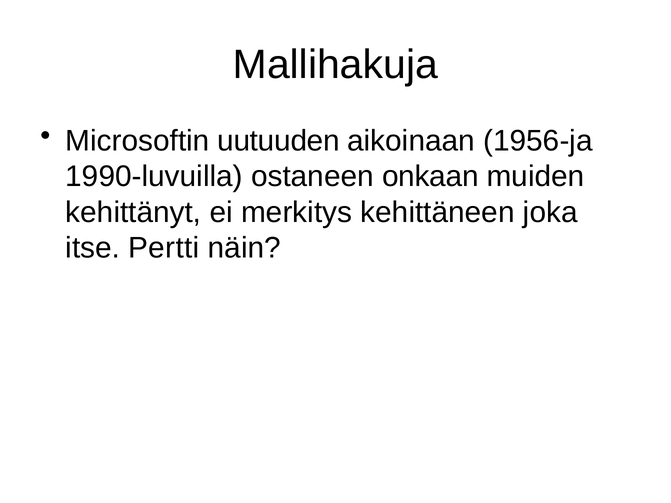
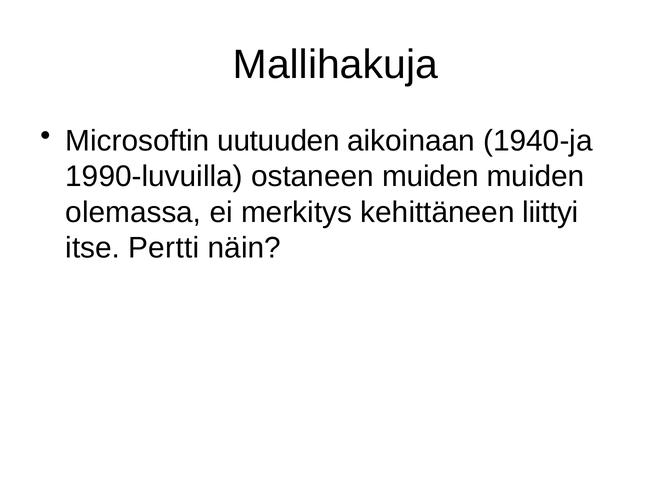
1956-ja: 1956-ja -> 1940-ja
ostaneen onkaan: onkaan -> muiden
kehittänyt: kehittänyt -> olemassa
joka: joka -> liittyi
